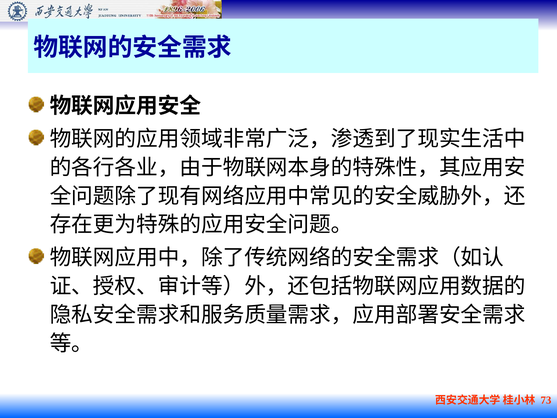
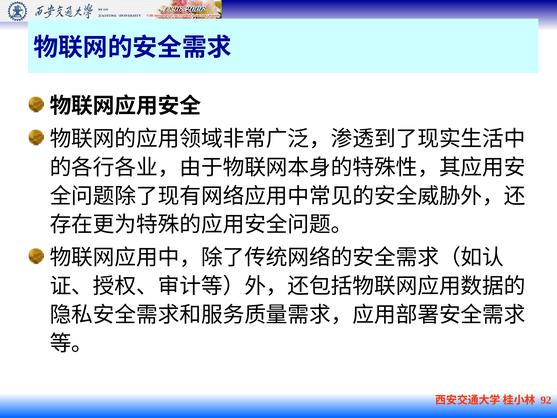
73: 73 -> 92
